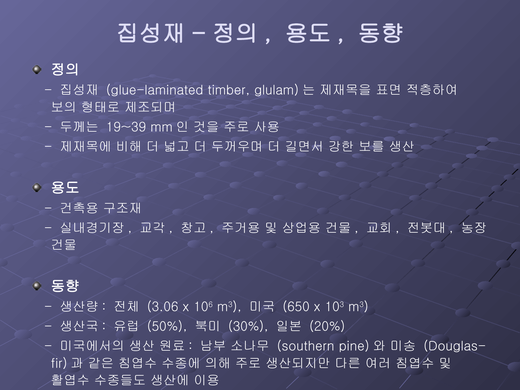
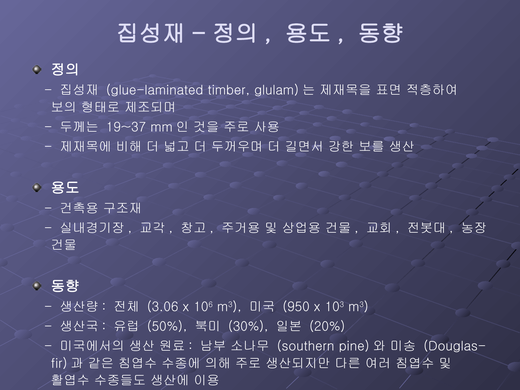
19~39: 19~39 -> 19~37
650: 650 -> 950
